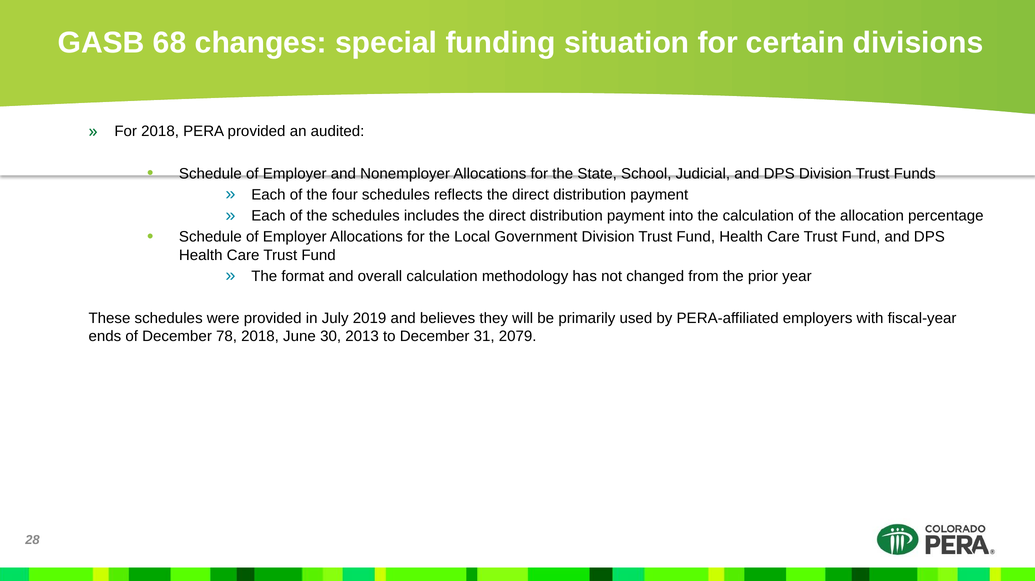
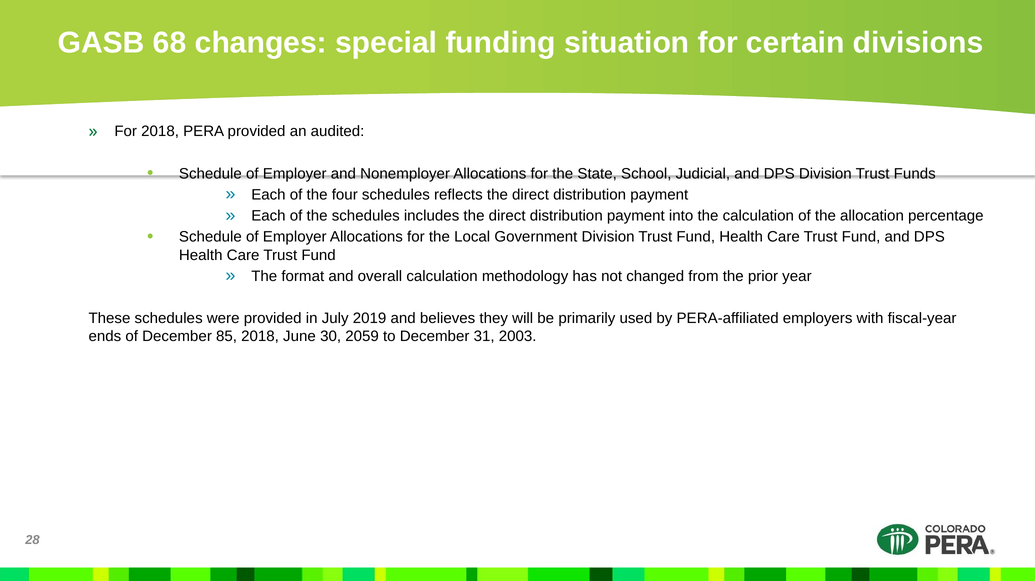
78: 78 -> 85
2013: 2013 -> 2059
2079: 2079 -> 2003
